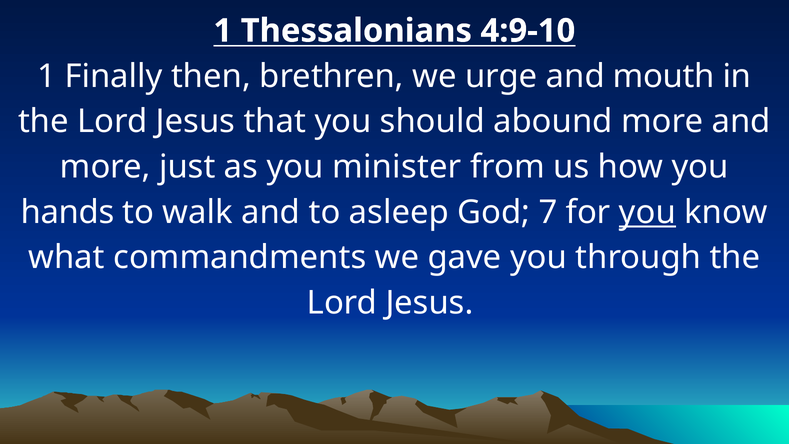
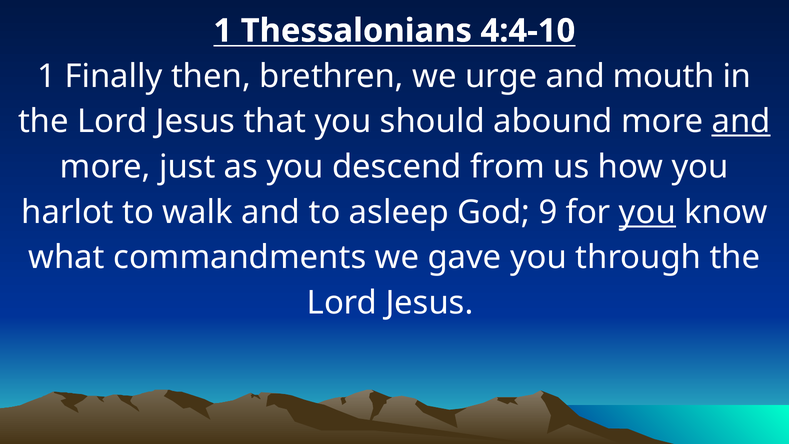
4:9-10: 4:9-10 -> 4:4-10
and at (741, 121) underline: none -> present
minister: minister -> descend
hands: hands -> harlot
7: 7 -> 9
